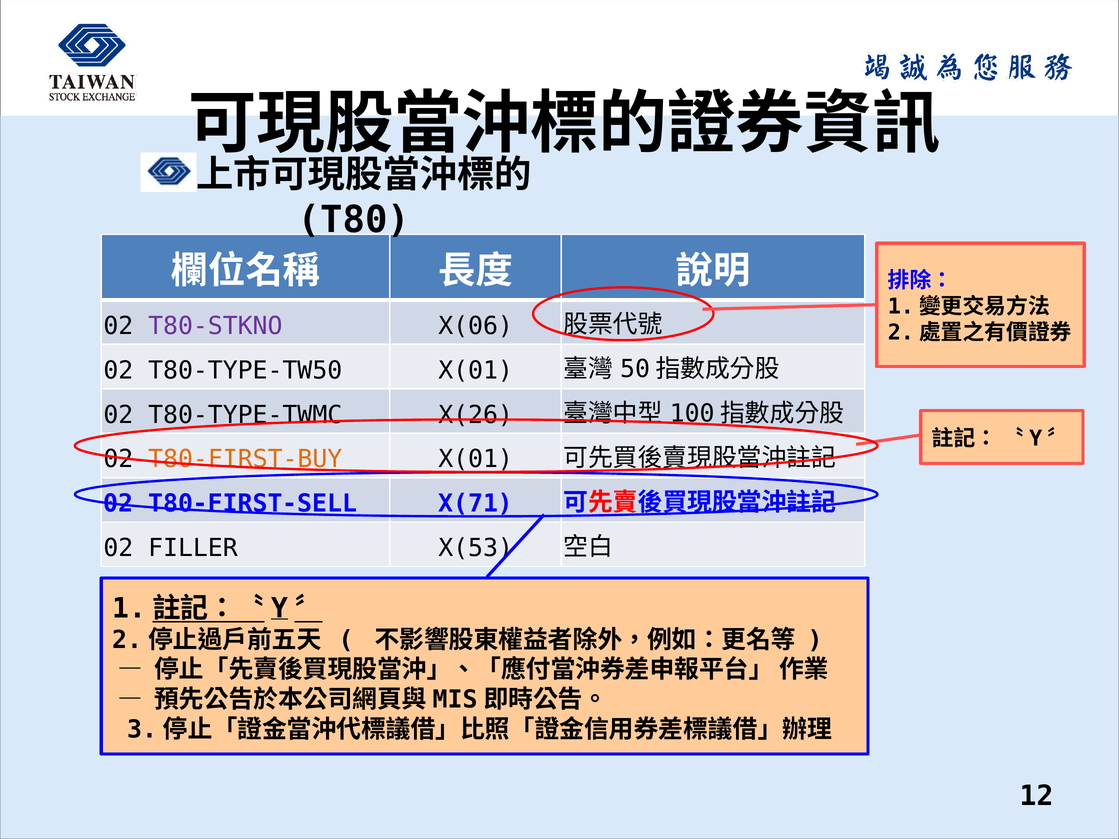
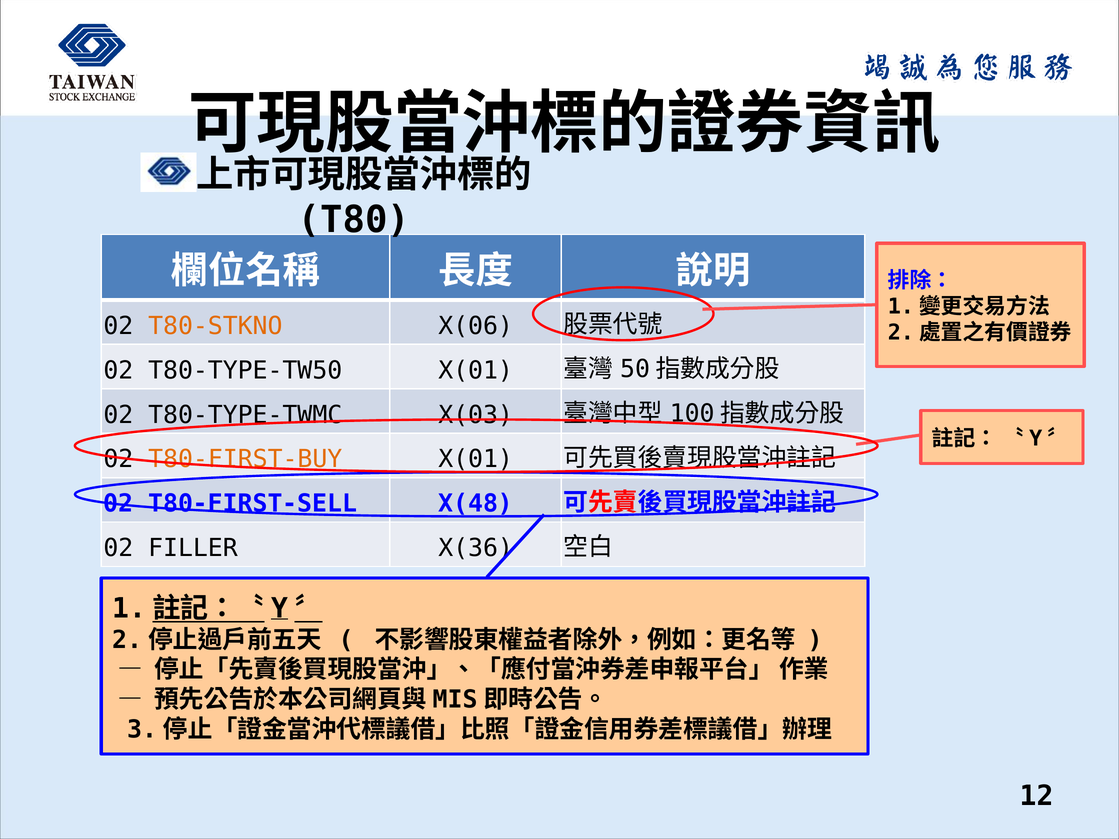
T80-STKNO colour: purple -> orange
X(26: X(26 -> X(03
X(71: X(71 -> X(48
X(53: X(53 -> X(36
